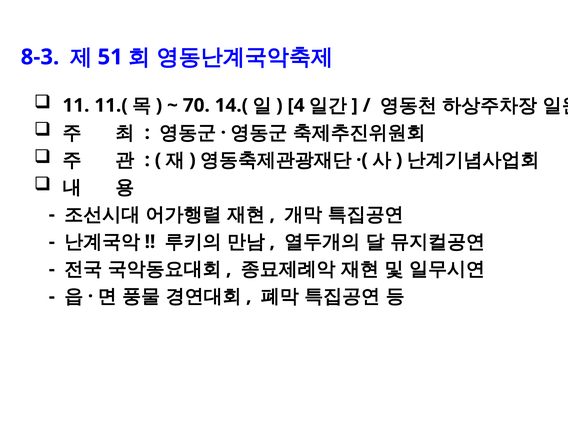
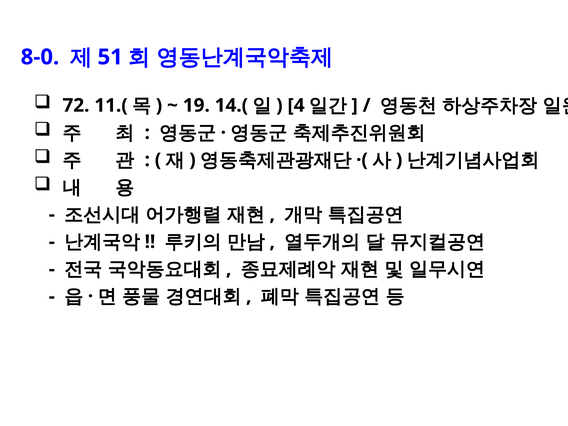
8-3: 8-3 -> 8-0
11: 11 -> 72
70: 70 -> 19
